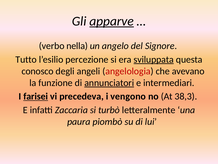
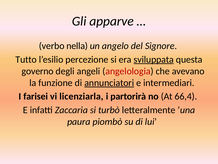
apparve underline: present -> none
conosco: conosco -> governo
farisei underline: present -> none
precedeva: precedeva -> licenziarla
vengono: vengono -> partorirà
38,3: 38,3 -> 66,4
